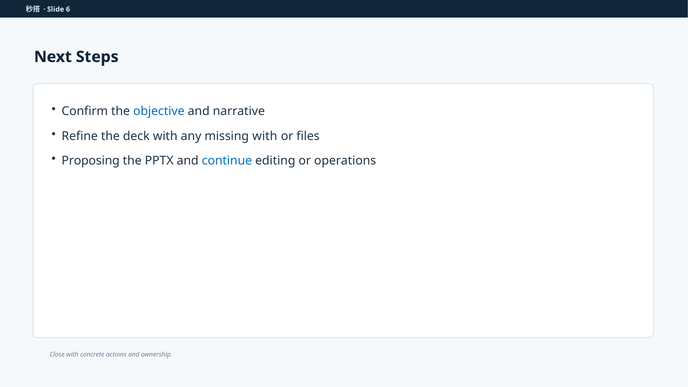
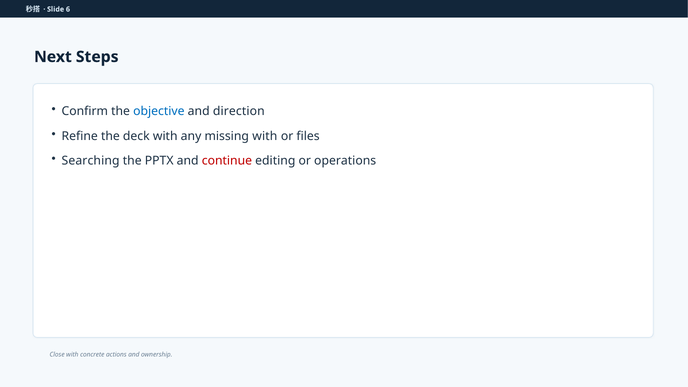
narrative: narrative -> direction
Proposing: Proposing -> Searching
continue colour: blue -> red
